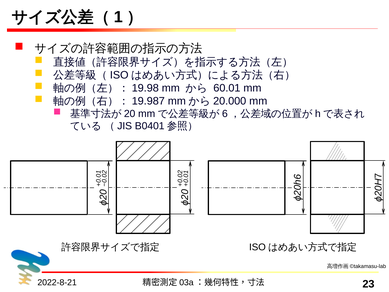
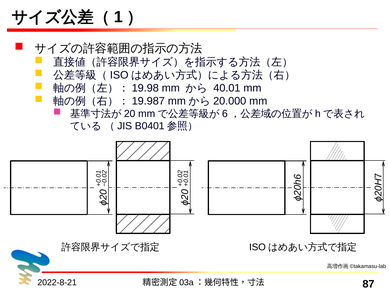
60.01: 60.01 -> 40.01
23: 23 -> 87
